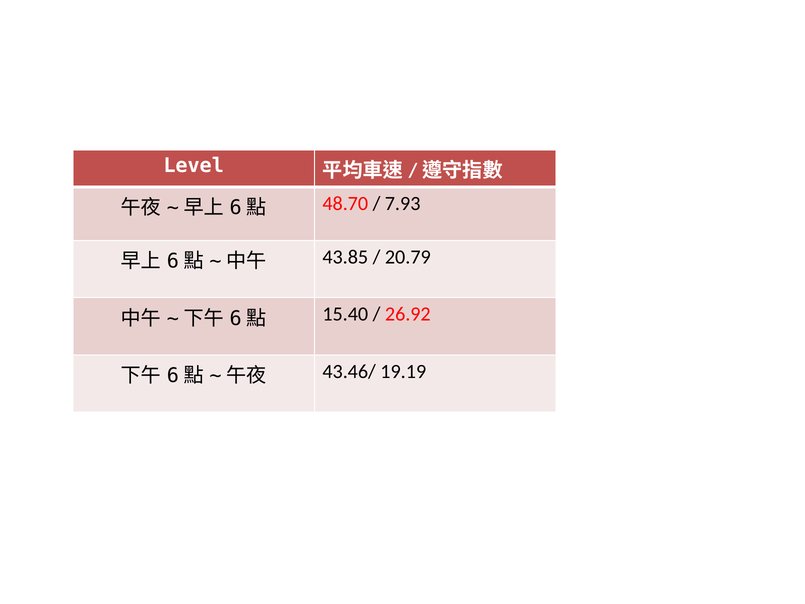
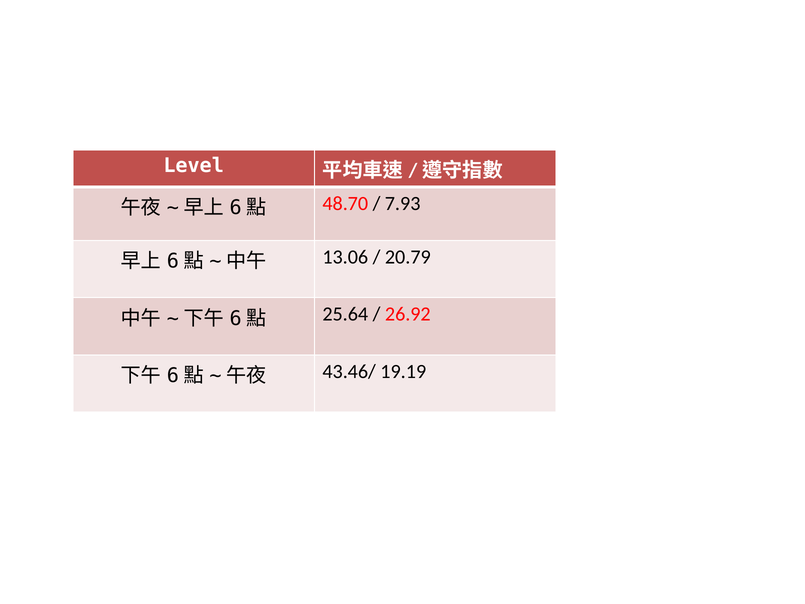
43.85: 43.85 -> 13.06
15.40: 15.40 -> 25.64
